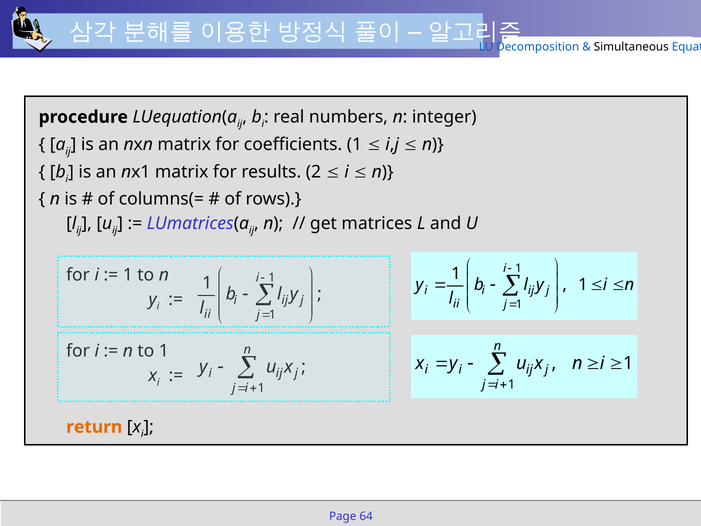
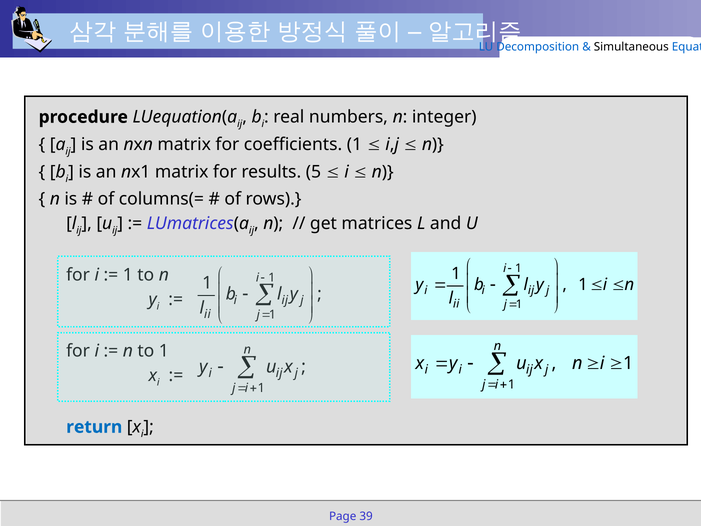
2: 2 -> 5
return colour: orange -> blue
64: 64 -> 39
